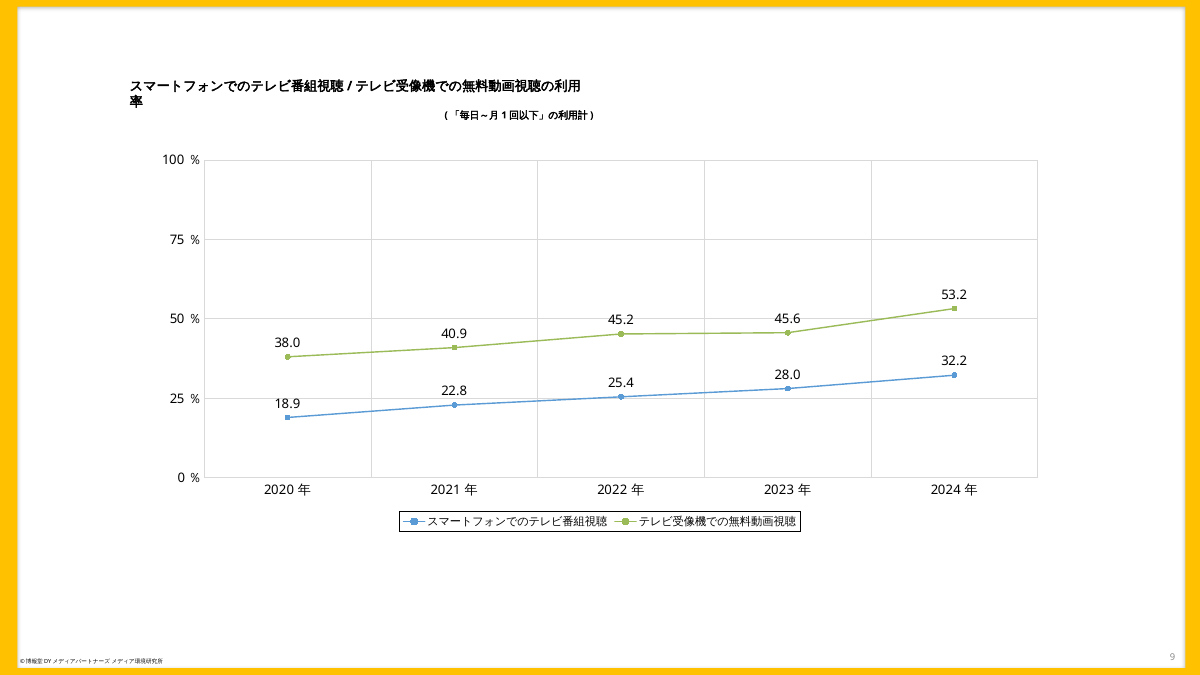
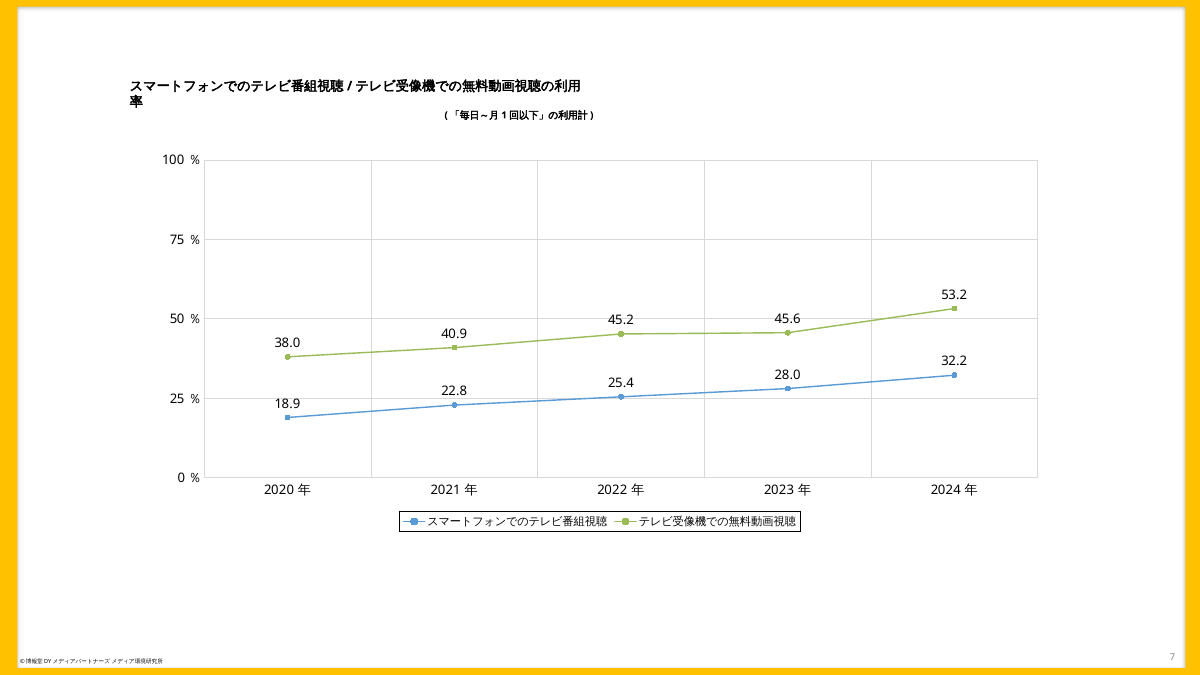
9: 9 -> 7
